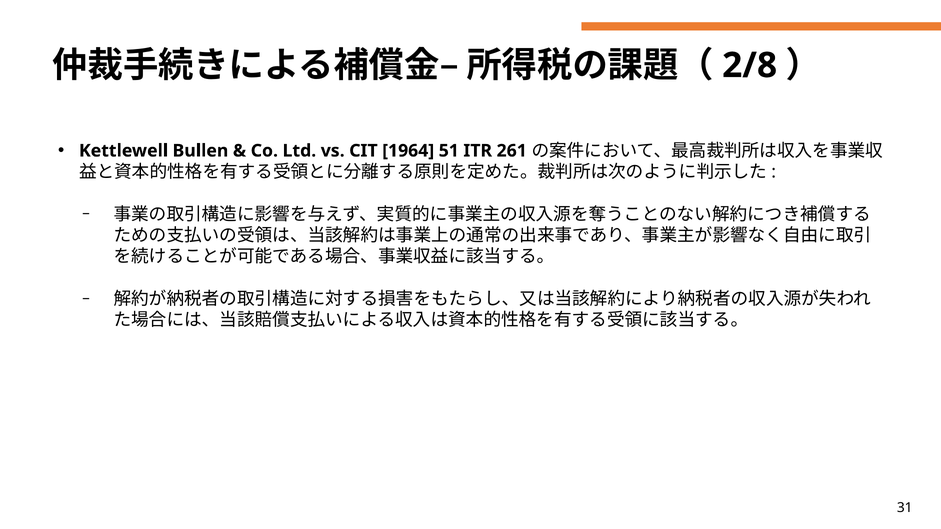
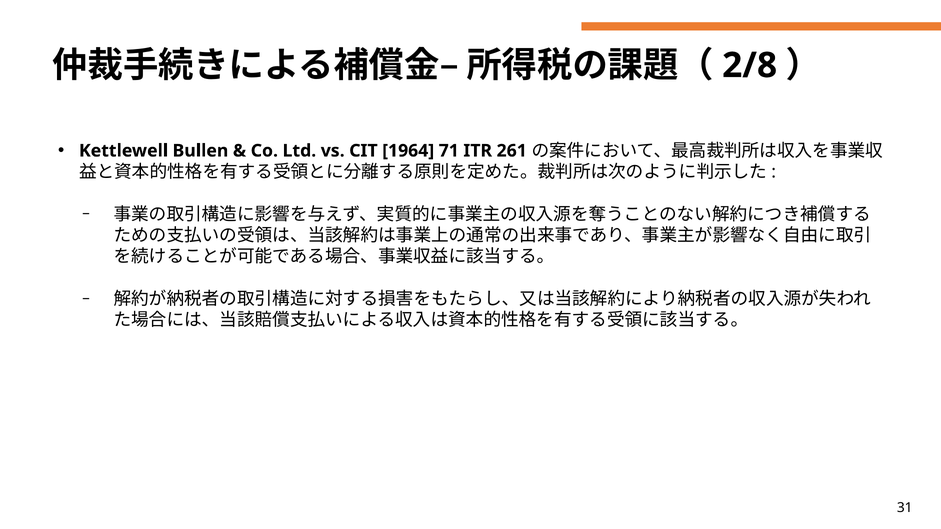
51: 51 -> 71
